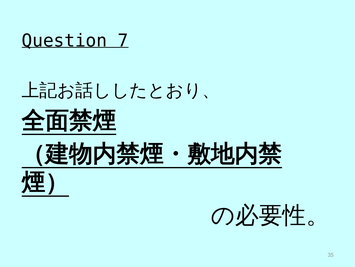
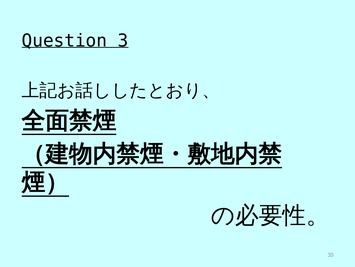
7: 7 -> 3
